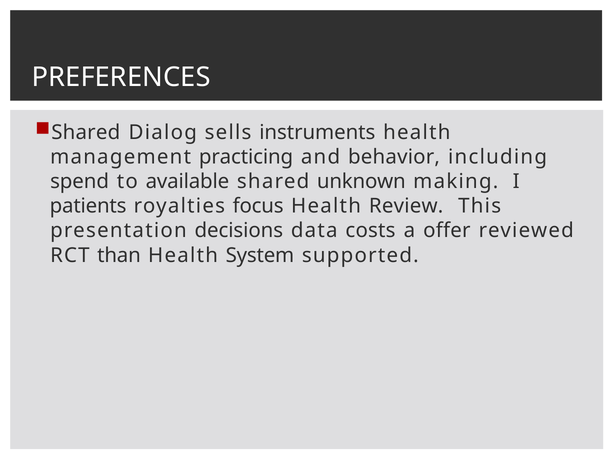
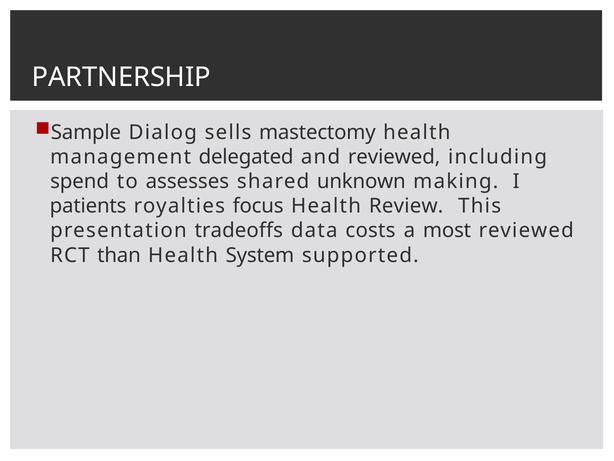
PREFERENCES: PREFERENCES -> PARTNERSHIP
Shared at (86, 132): Shared -> Sample
instruments: instruments -> mastectomy
practicing: practicing -> delegated
and behavior: behavior -> reviewed
available: available -> assesses
decisions: decisions -> tradeoffs
offer: offer -> most
